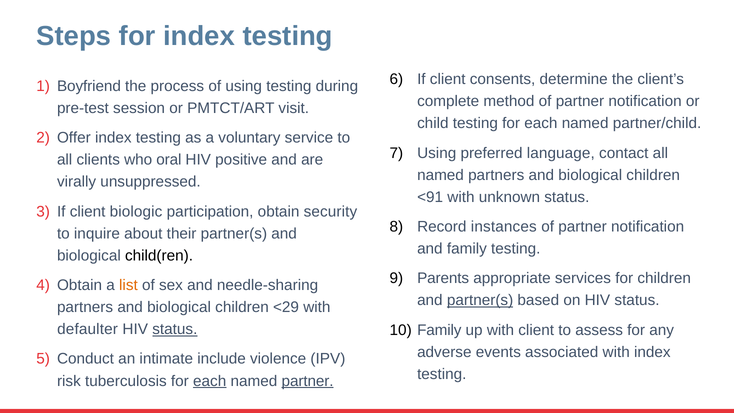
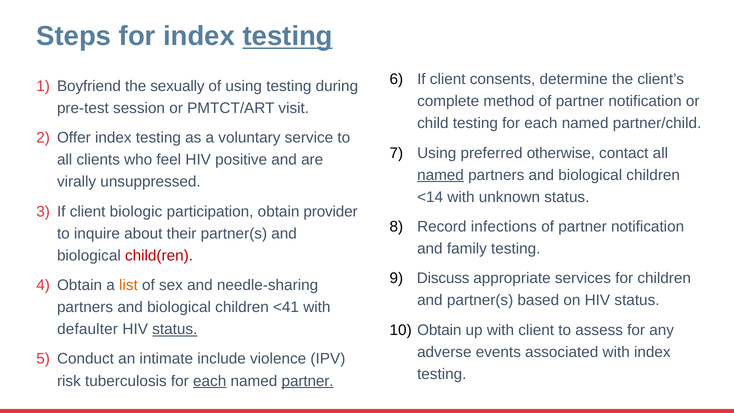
testing at (288, 36) underline: none -> present
process: process -> sexually
language: language -> otherwise
oral: oral -> feel
named at (441, 175) underline: none -> present
<91: <91 -> <14
security: security -> provider
instances: instances -> infections
child(ren colour: black -> red
Parents: Parents -> Discuss
partner(s at (480, 300) underline: present -> none
<29: <29 -> <41
Family at (439, 330): Family -> Obtain
